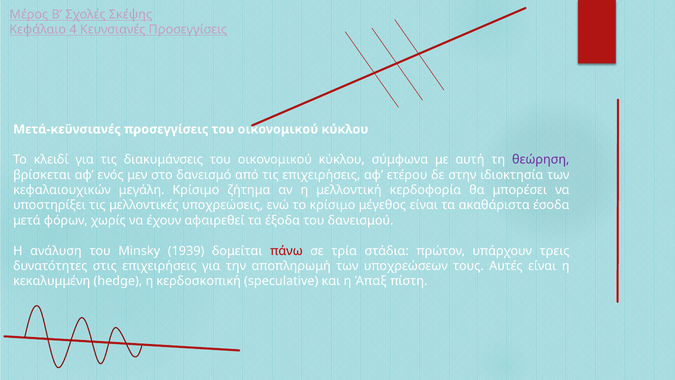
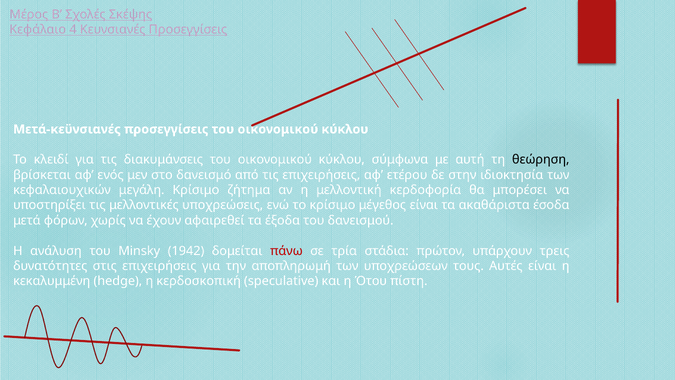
θεώρηση colour: purple -> black
1939: 1939 -> 1942
Άπαξ: Άπαξ -> Ότου
